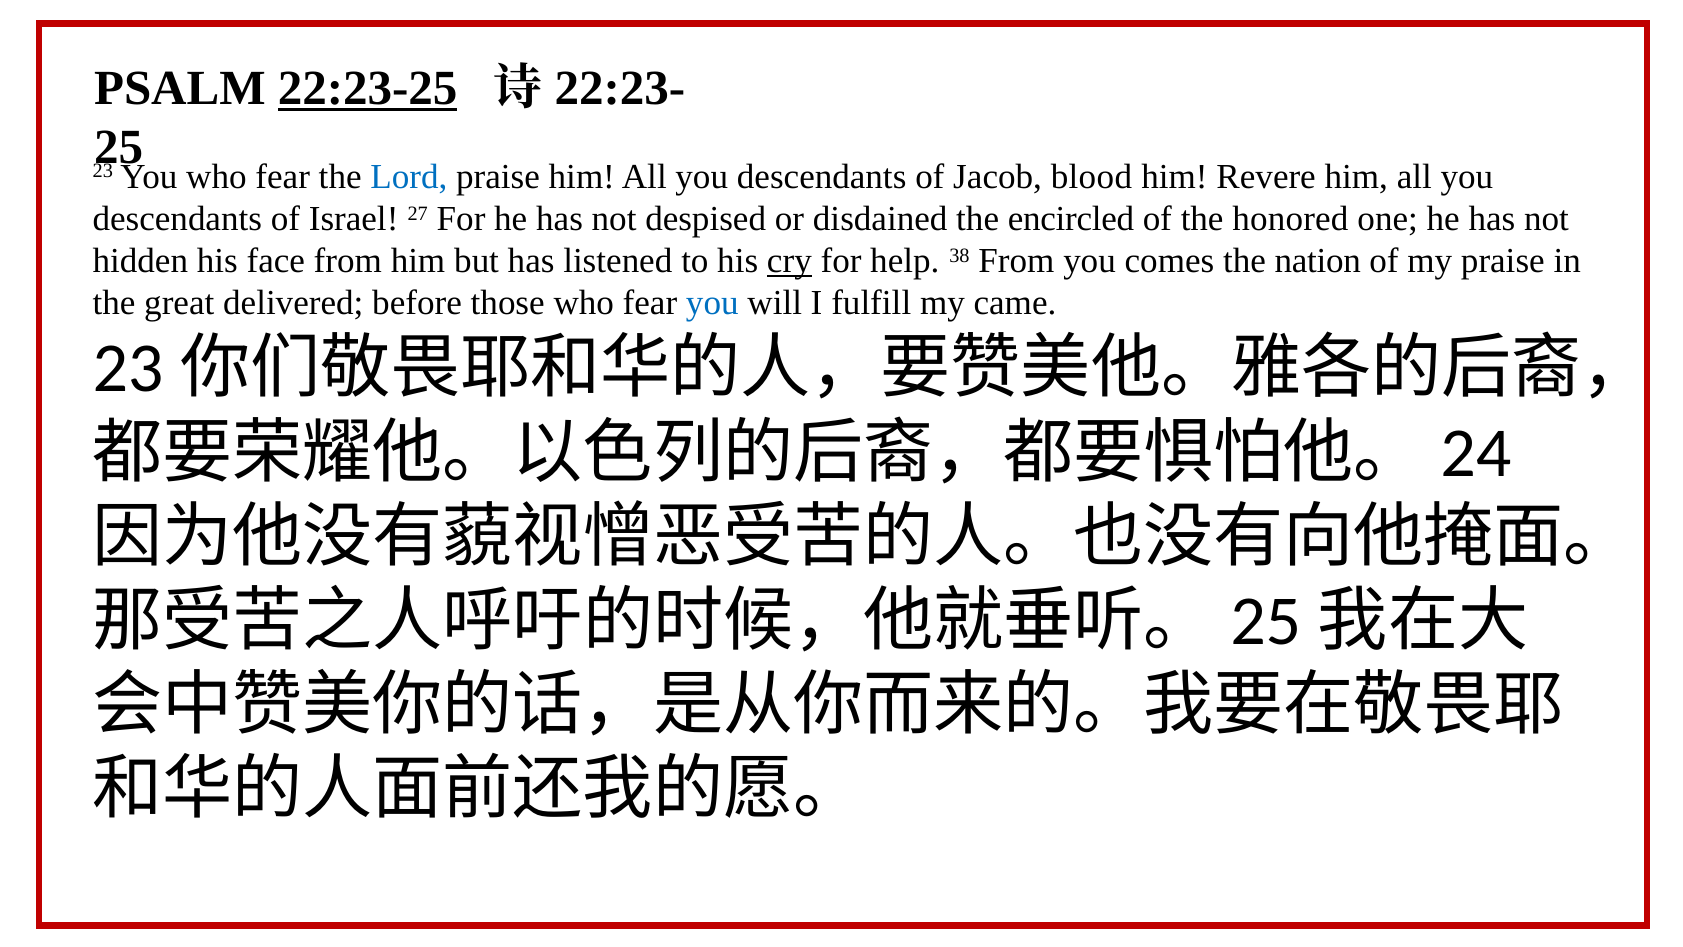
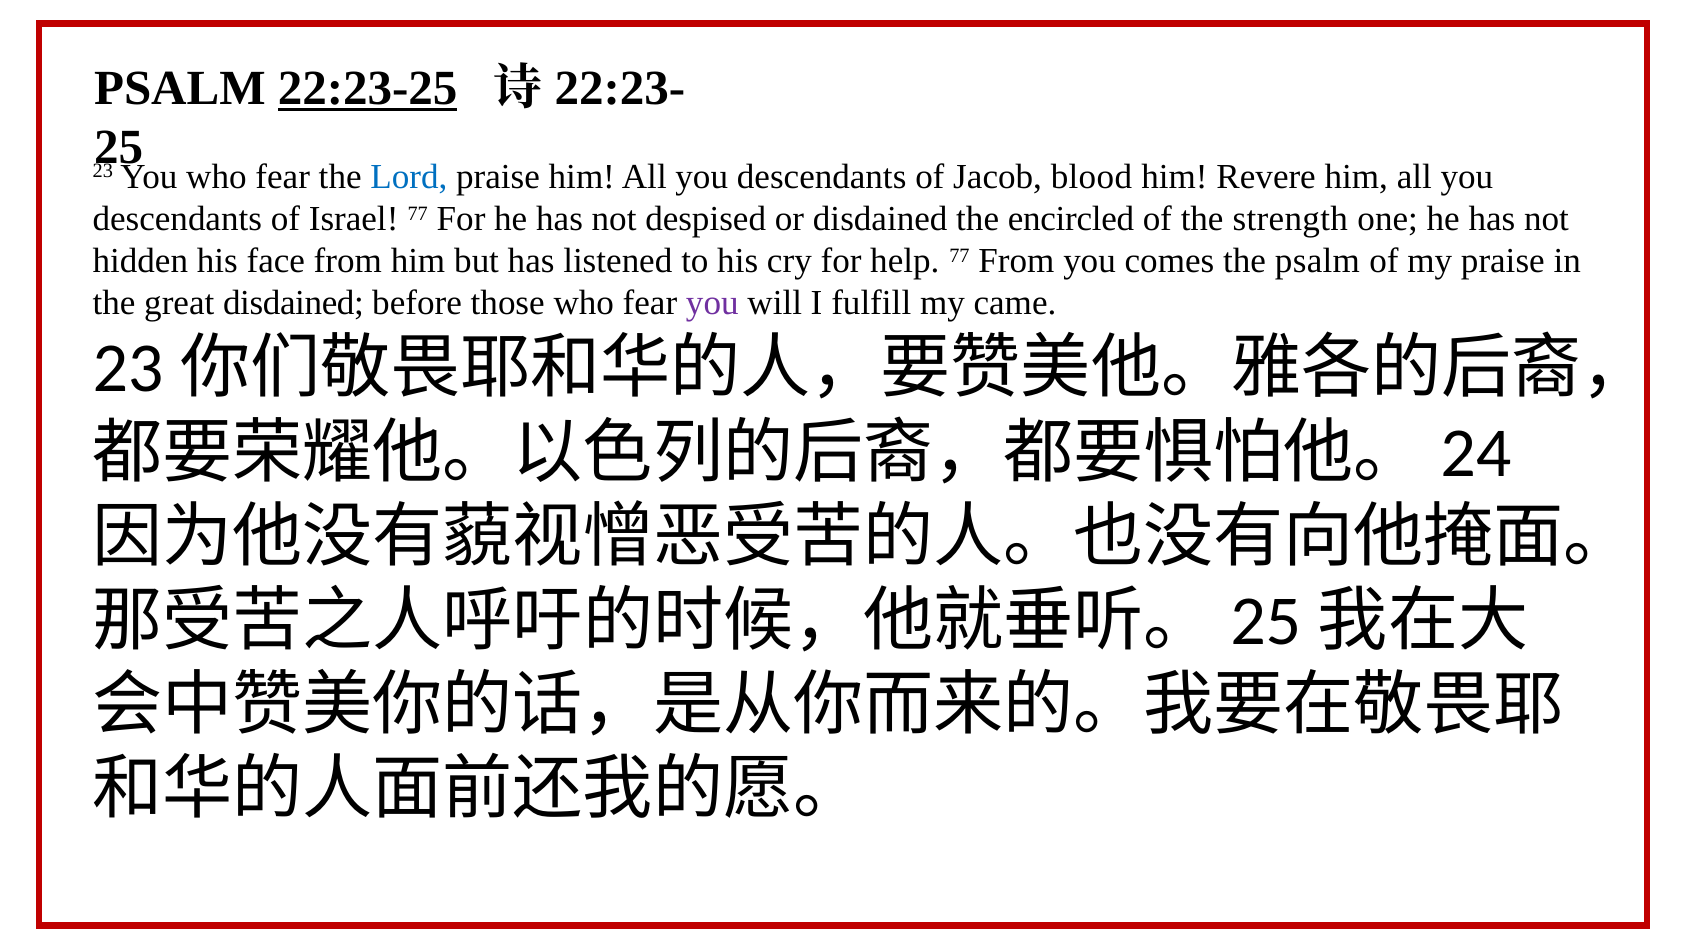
Israel 27: 27 -> 77
honored: honored -> strength
cry underline: present -> none
help 38: 38 -> 77
the nation: nation -> psalm
great delivered: delivered -> disdained
you at (712, 303) colour: blue -> purple
